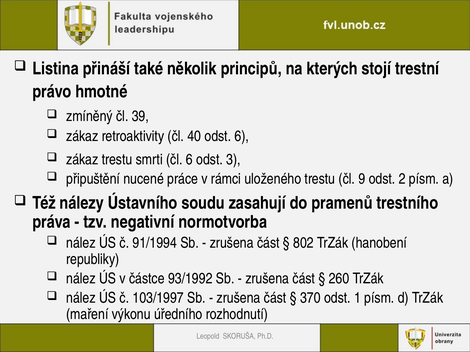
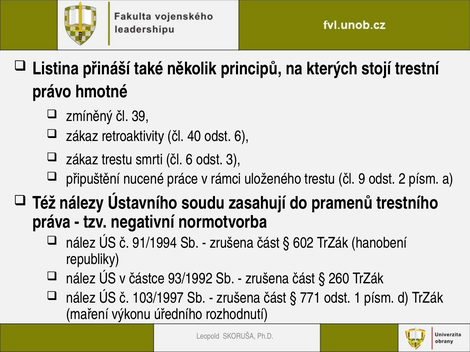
802: 802 -> 602
370: 370 -> 771
